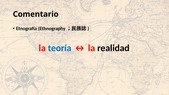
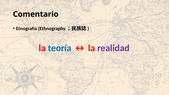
realidad colour: black -> purple
